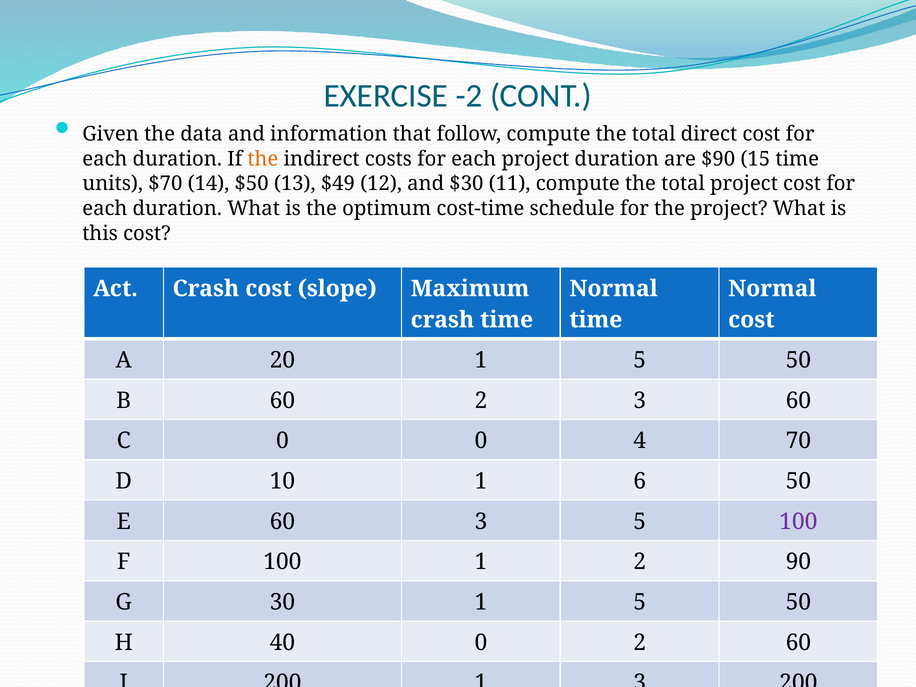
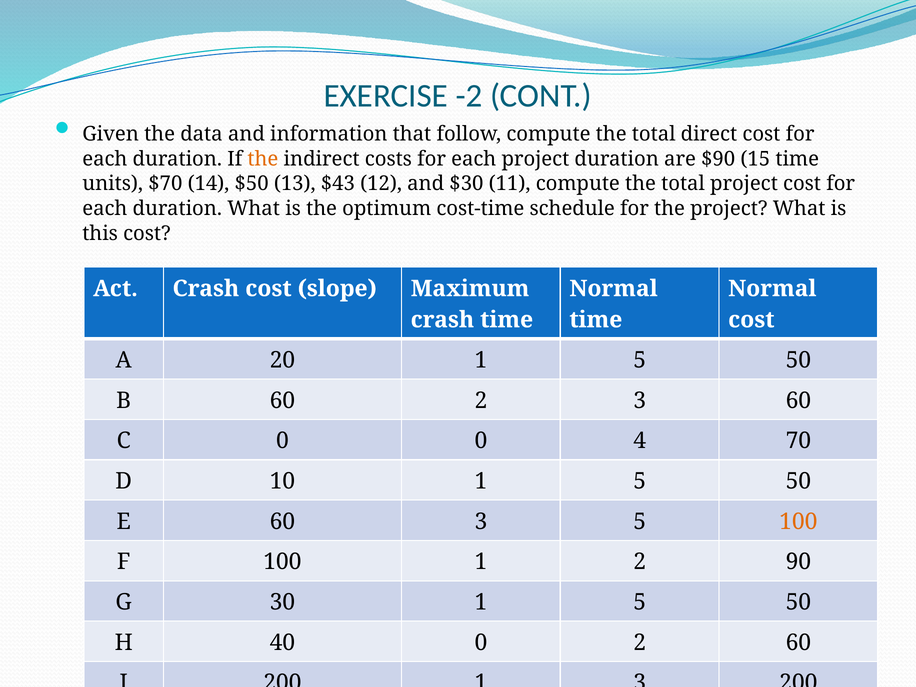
$49: $49 -> $43
10 1 6: 6 -> 5
100 at (798, 522) colour: purple -> orange
